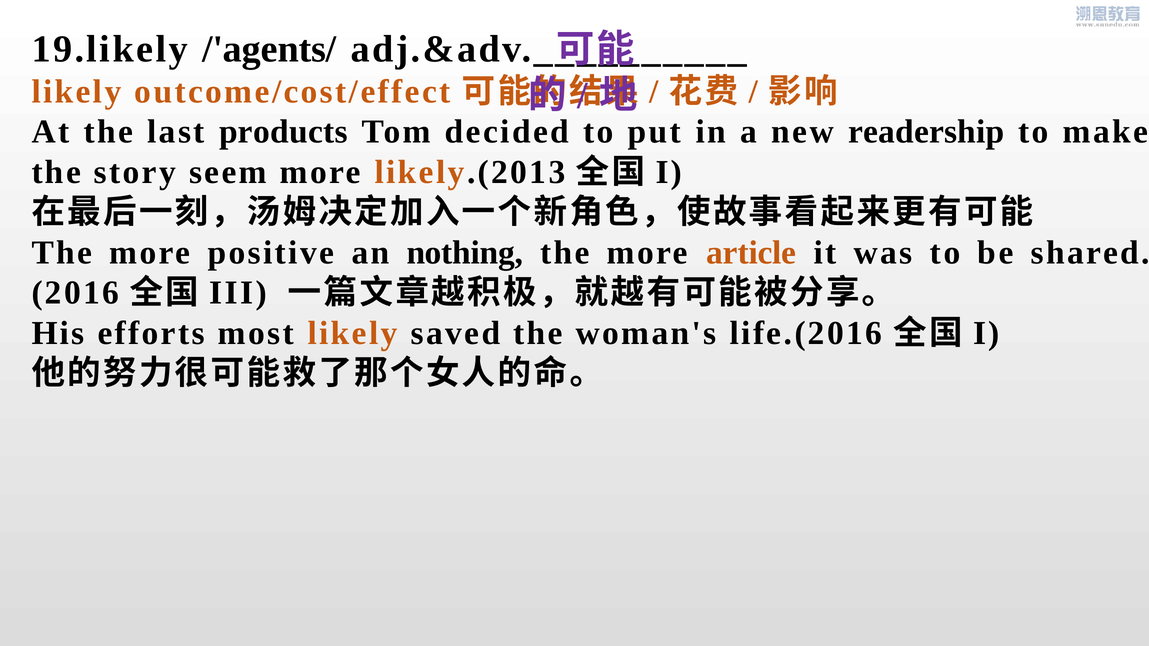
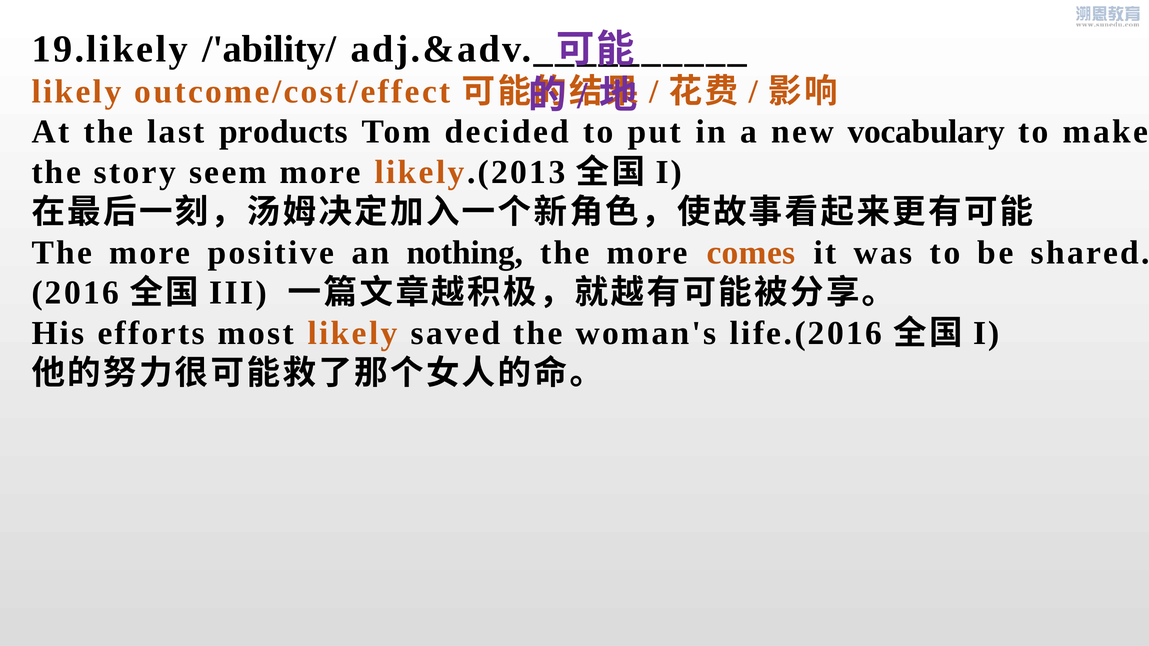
/'agents/: /'agents/ -> /'ability/
readership: readership -> vocabulary
article: article -> comes
